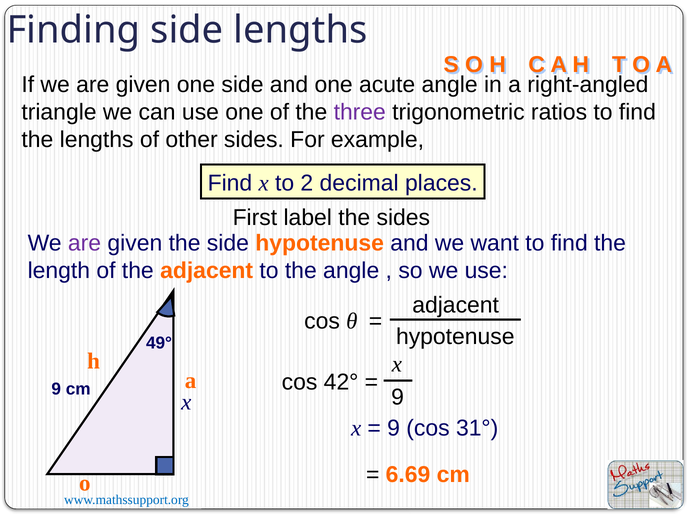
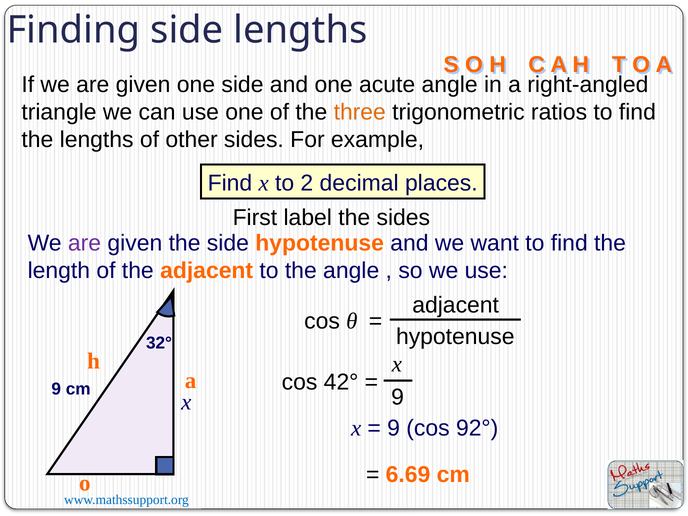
three colour: purple -> orange
49°: 49° -> 32°
31°: 31° -> 92°
